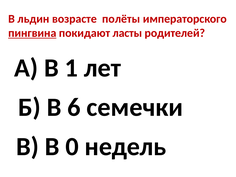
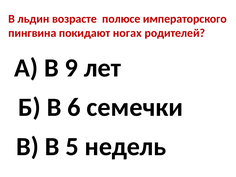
полёты: полёты -> полюсе
пингвина underline: present -> none
ласты: ласты -> ногах
1: 1 -> 9
0: 0 -> 5
